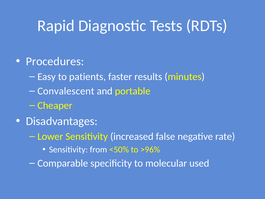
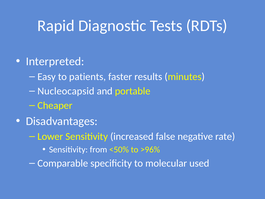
Procedures: Procedures -> Interpreted
Convalescent: Convalescent -> Nucleocapsid
